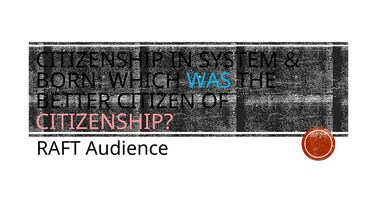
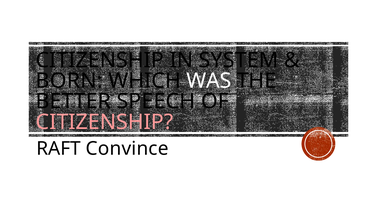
WAS colour: light blue -> white
CITIZEN: CITIZEN -> SPEECH
Audience: Audience -> Convince
